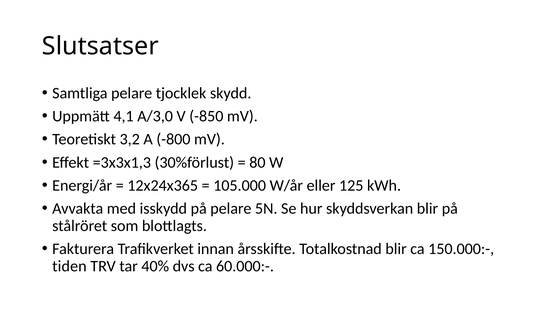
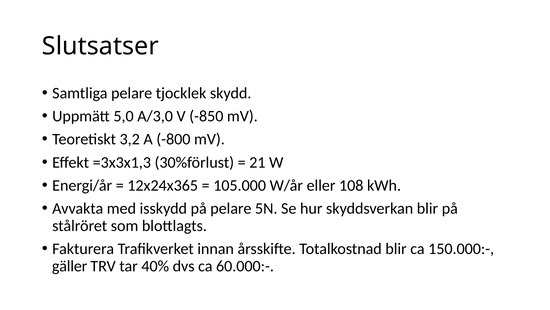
4,1: 4,1 -> 5,0
80: 80 -> 21
125: 125 -> 108
tiden: tiden -> gäller
